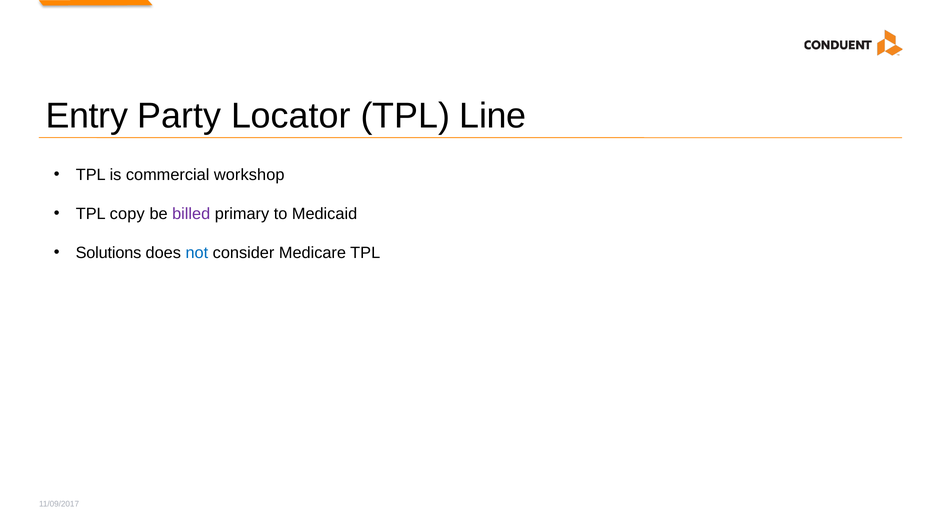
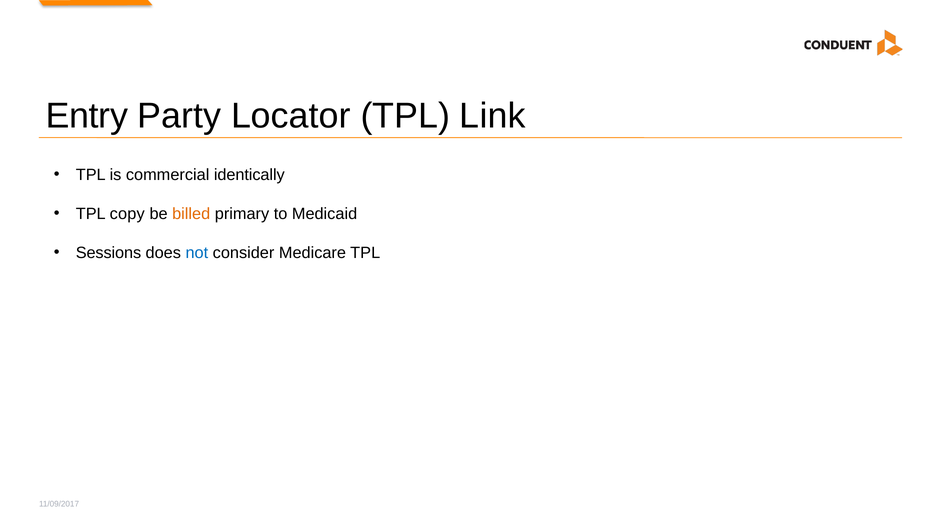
Line: Line -> Link
workshop: workshop -> identically
billed colour: purple -> orange
Solutions: Solutions -> Sessions
